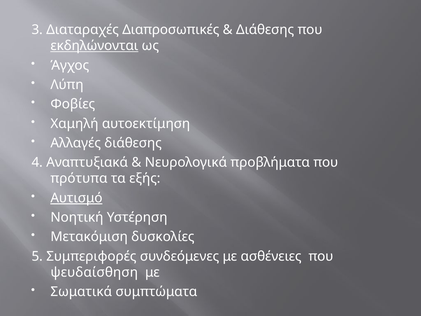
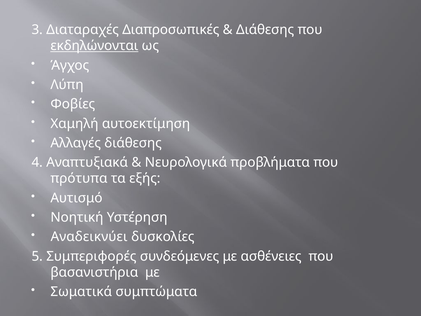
Αυτισμό underline: present -> none
Μετακόμιση: Μετακόμιση -> Αναδεικνύει
ψευδαίσθηση: ψευδαίσθηση -> βασανιστήρια
